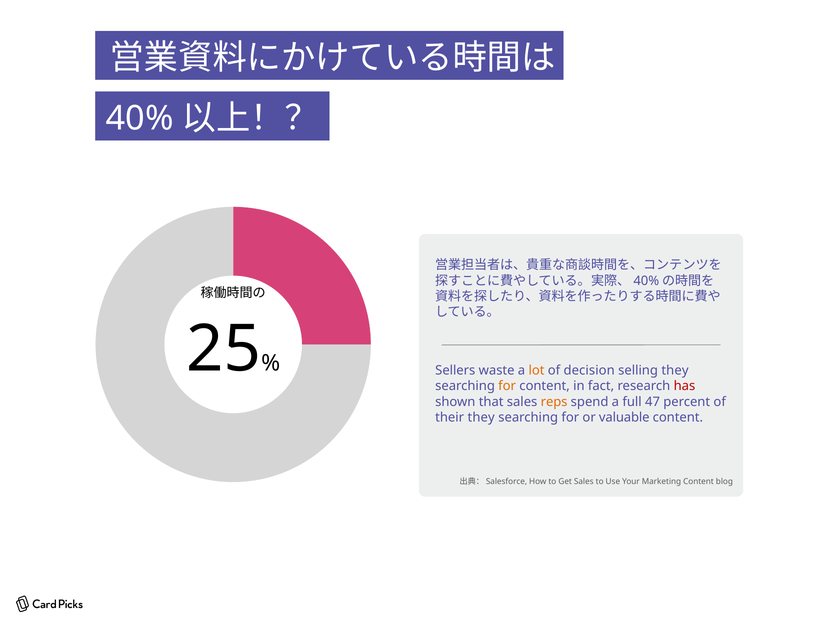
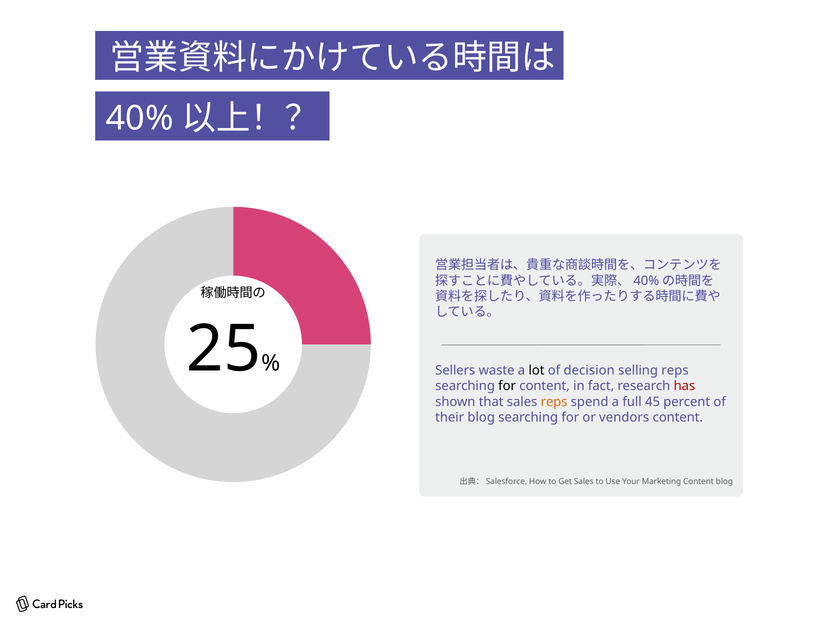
lot colour: orange -> black
selling they: they -> reps
for at (507, 386) colour: orange -> black
47: 47 -> 45
their they: they -> blog
valuable: valuable -> vendors
